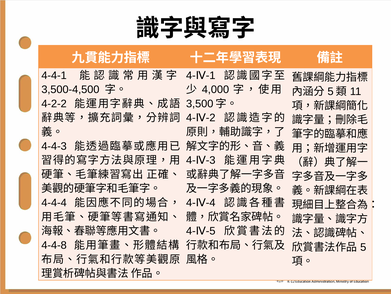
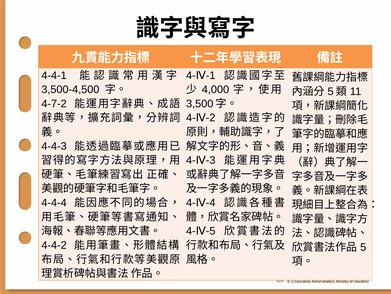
4-2-2: 4-2-2 -> 4-7-2
4-4-8: 4-4-8 -> 4-4-2
